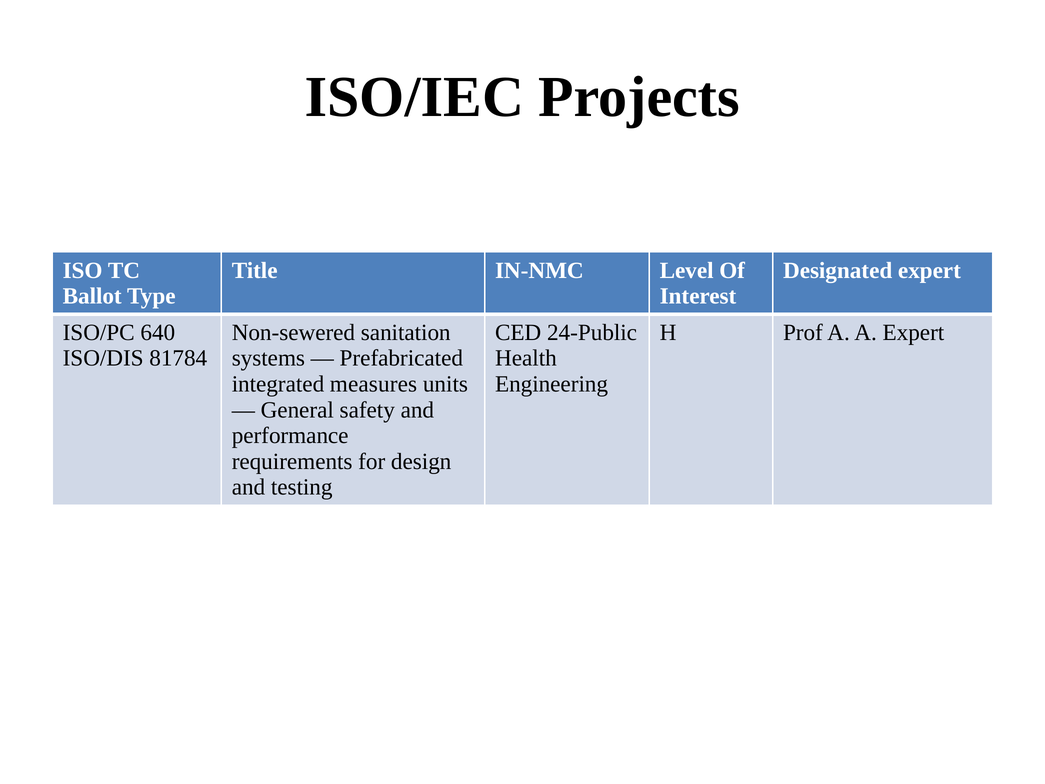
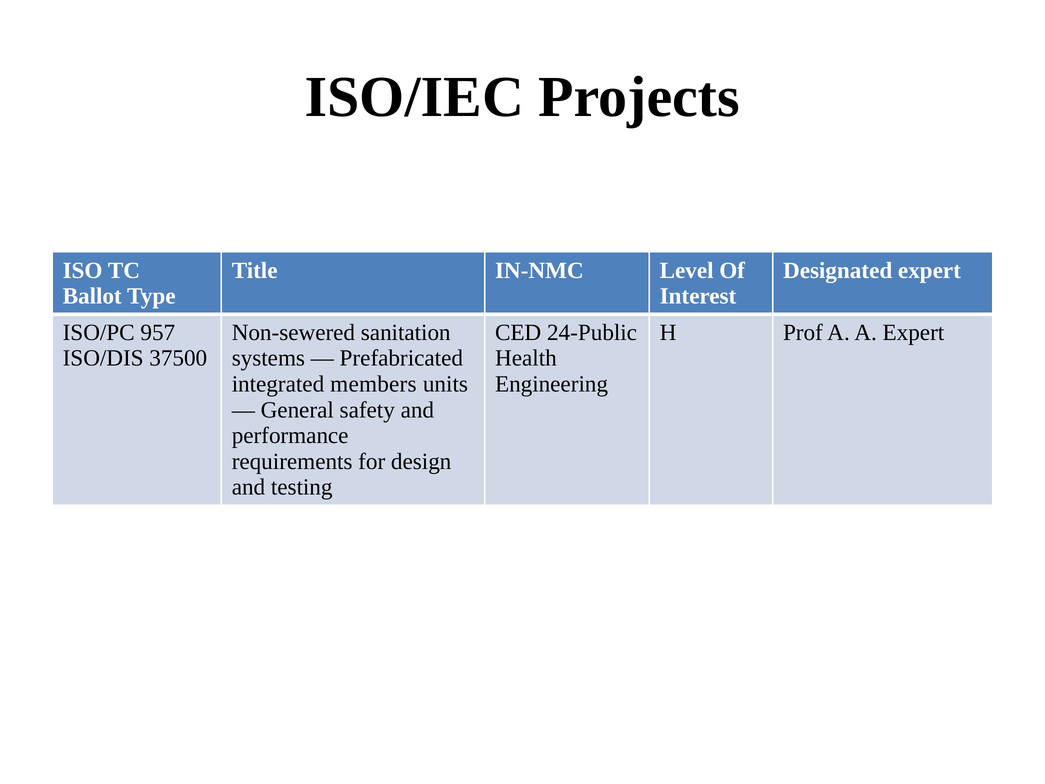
640: 640 -> 957
81784: 81784 -> 37500
measures: measures -> members
